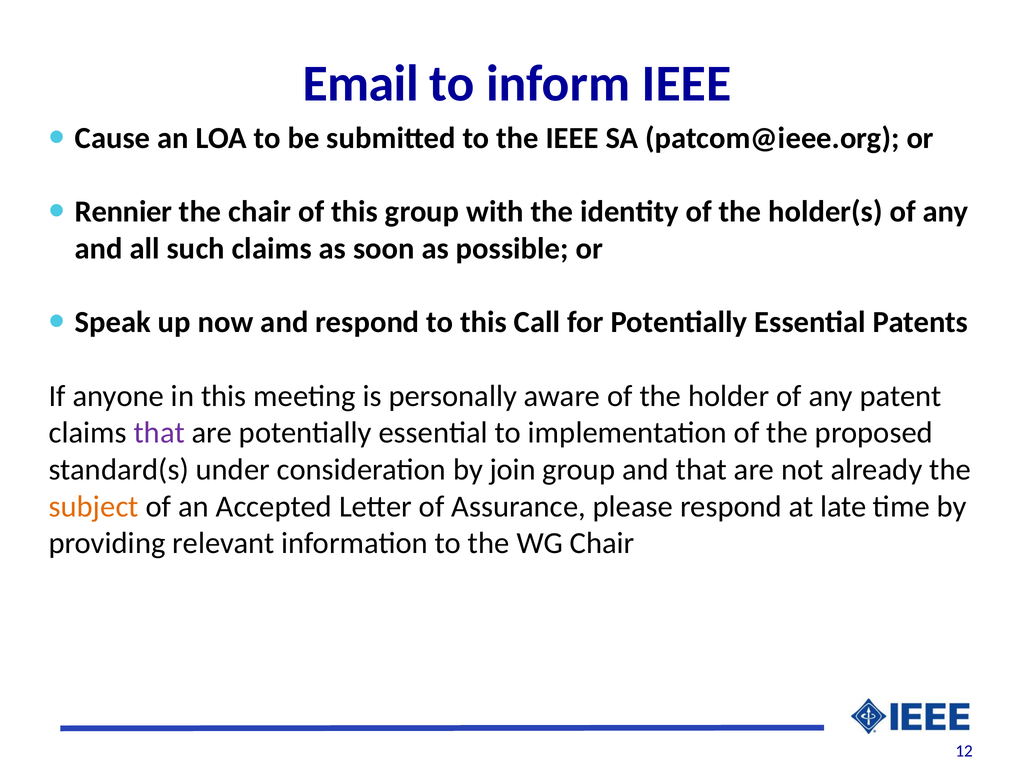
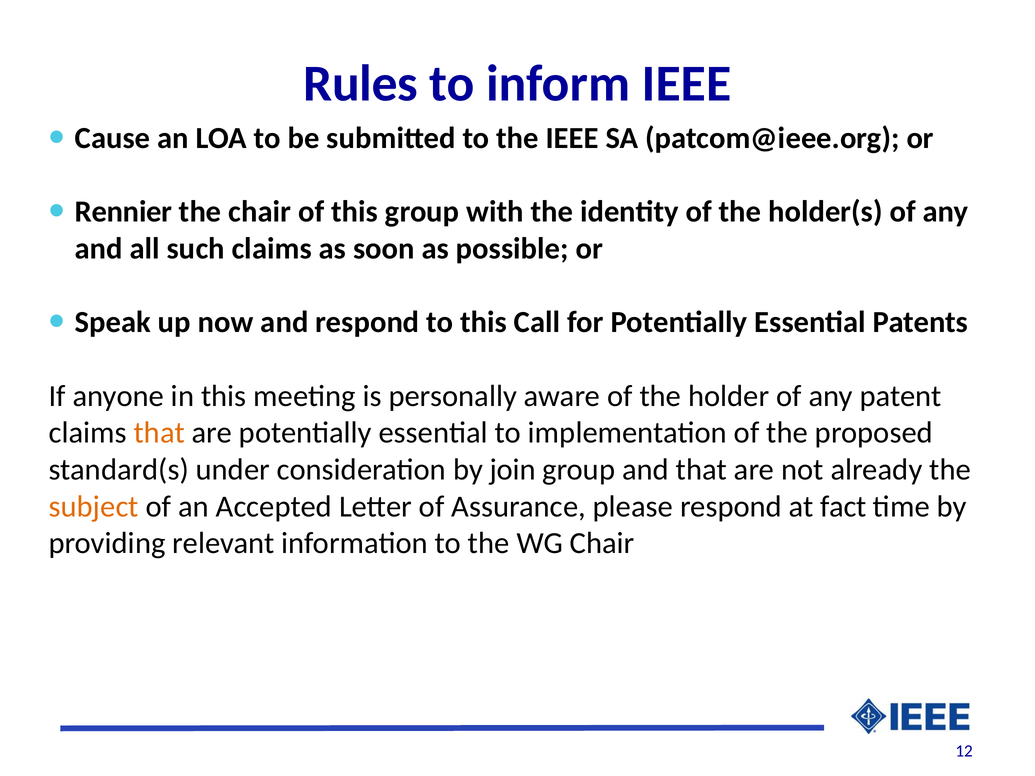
Email: Email -> Rules
that at (159, 433) colour: purple -> orange
late: late -> fact
